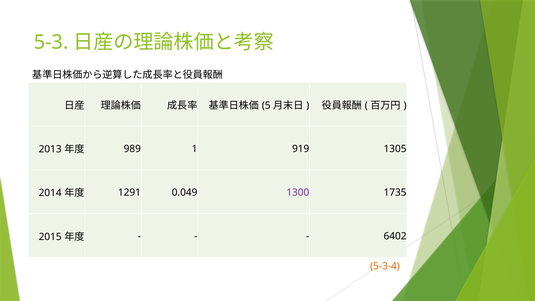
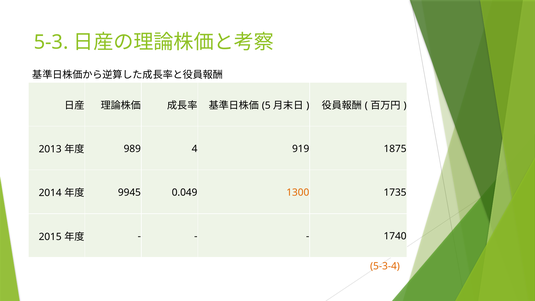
1: 1 -> 4
1305: 1305 -> 1875
1291: 1291 -> 9945
1300 colour: purple -> orange
6402: 6402 -> 1740
